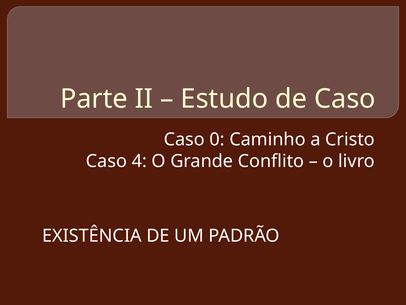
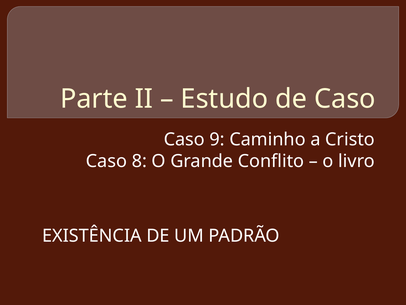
0: 0 -> 9
4: 4 -> 8
